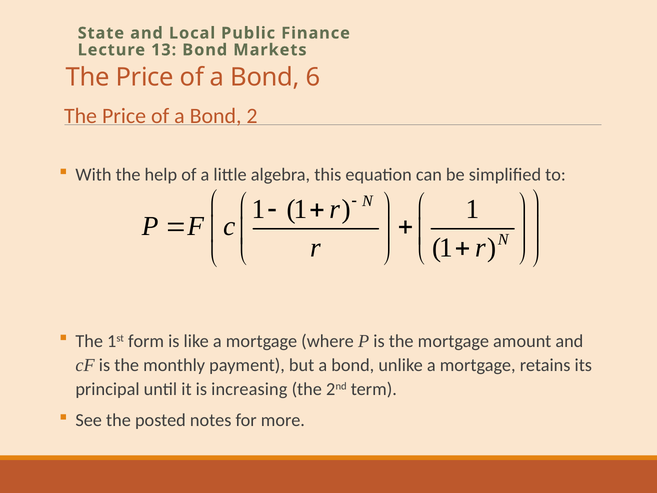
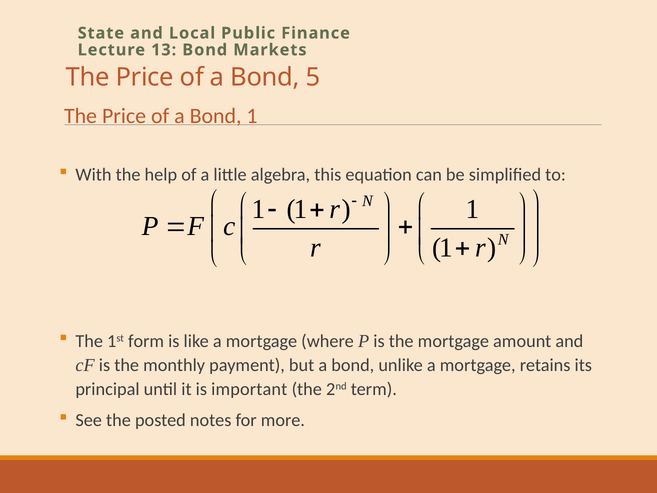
6: 6 -> 5
Bond 2: 2 -> 1
increasing: increasing -> important
